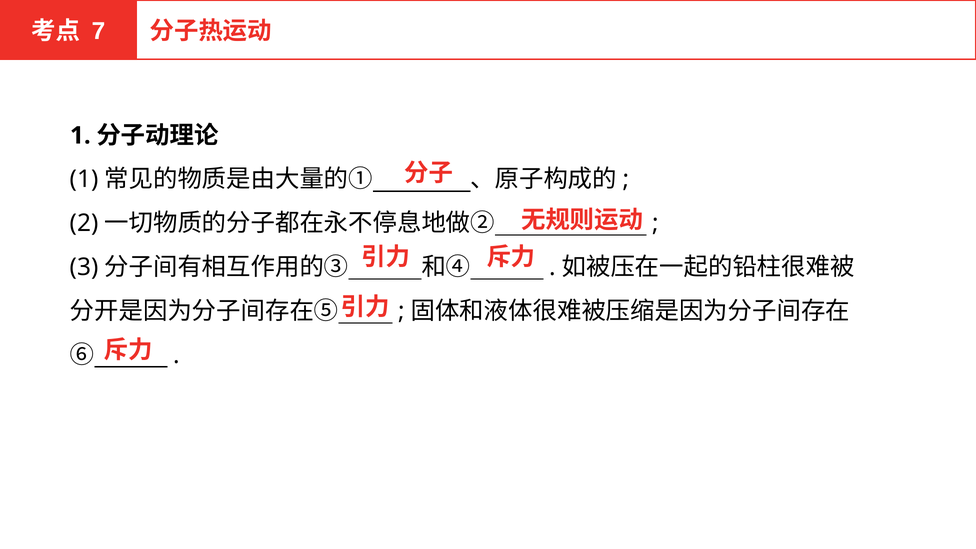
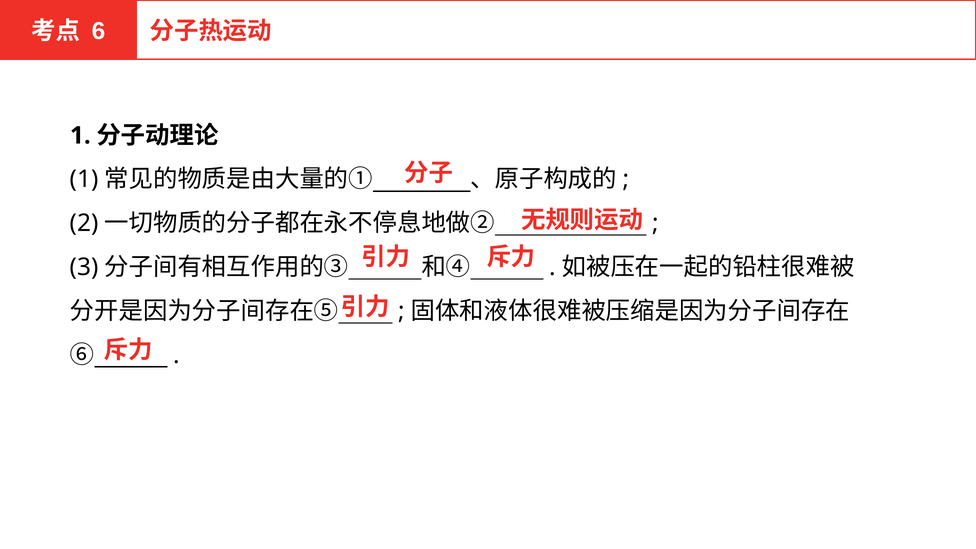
7: 7 -> 6
